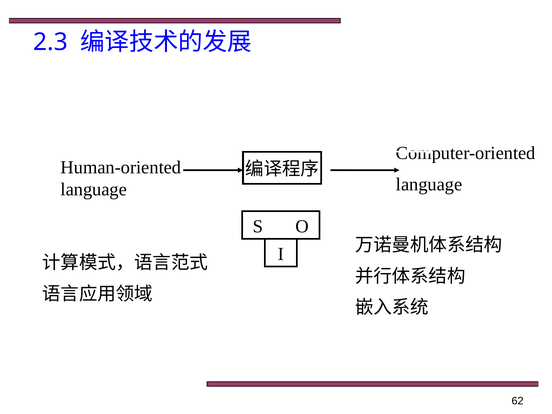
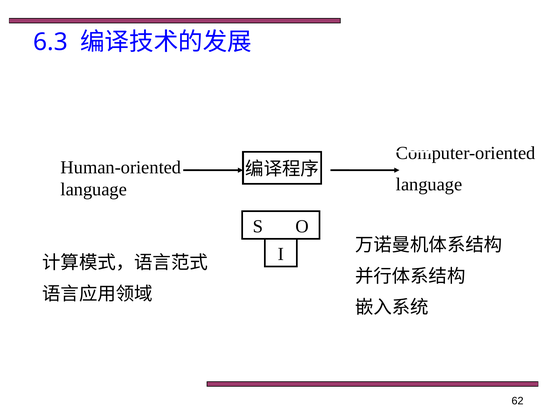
2.3: 2.3 -> 6.3
